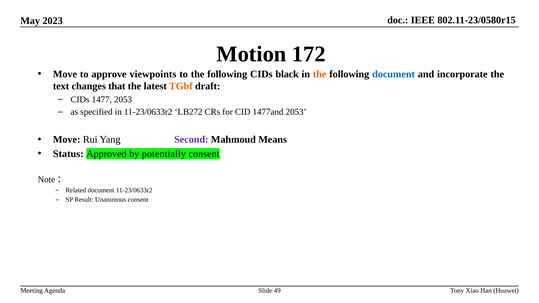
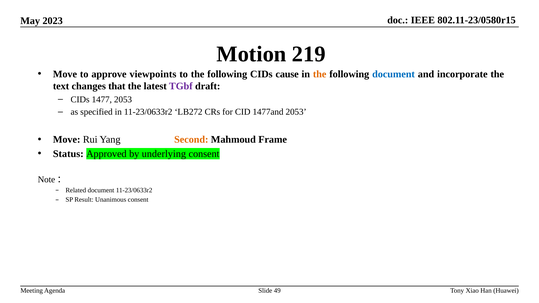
172: 172 -> 219
black: black -> cause
TGbf colour: orange -> purple
Second colour: purple -> orange
Means: Means -> Frame
potentially: potentially -> underlying
